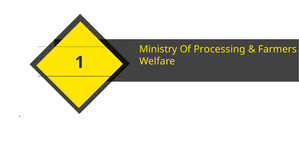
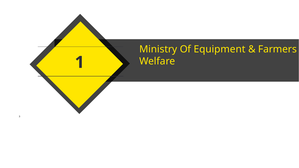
Processing: Processing -> Equipment
